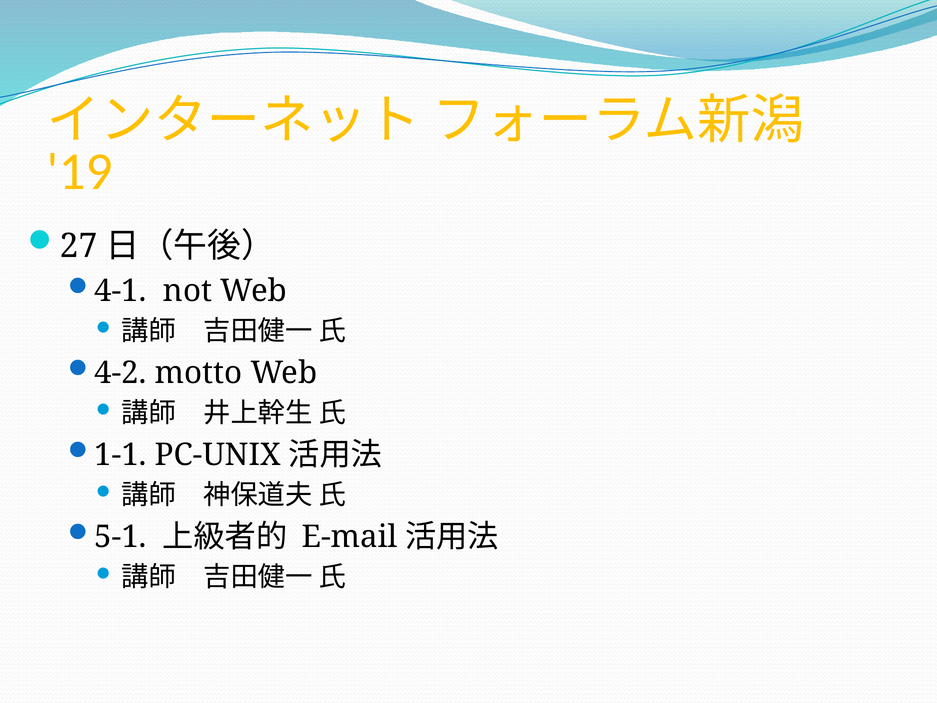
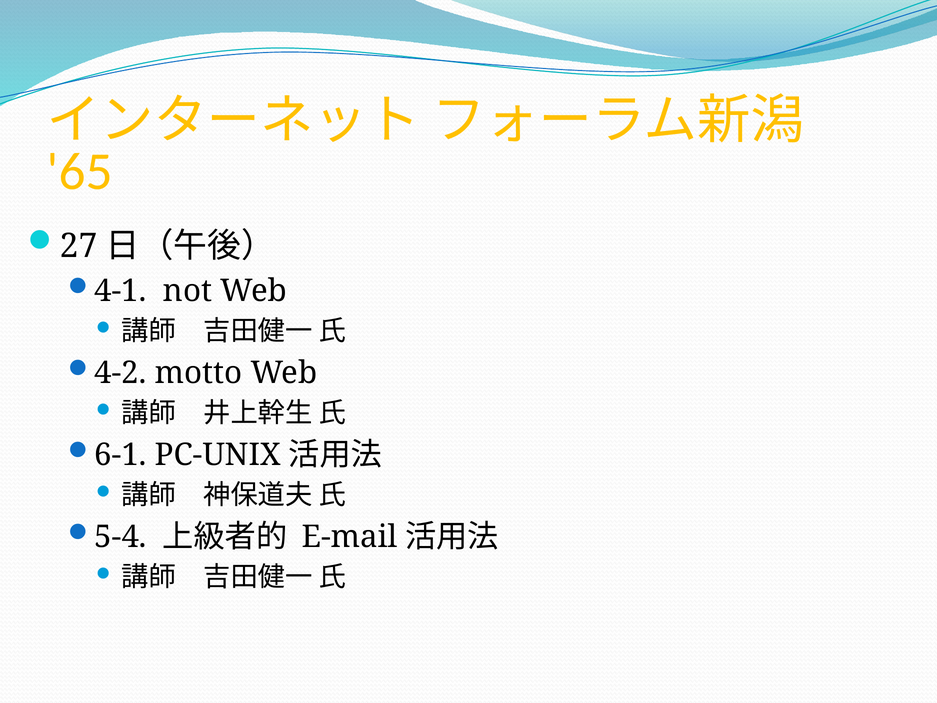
19: 19 -> 65
1-1: 1-1 -> 6-1
5-1: 5-1 -> 5-4
